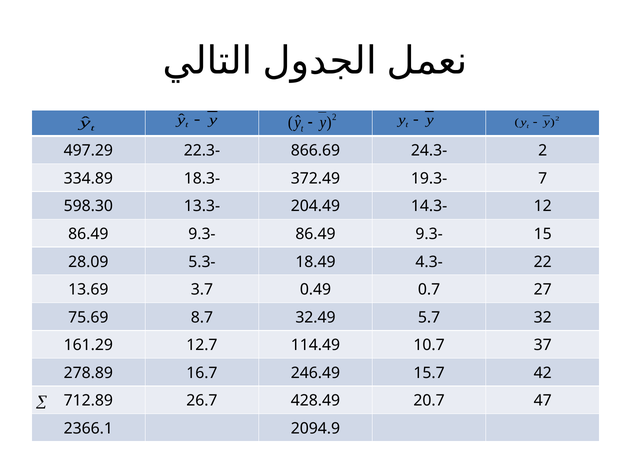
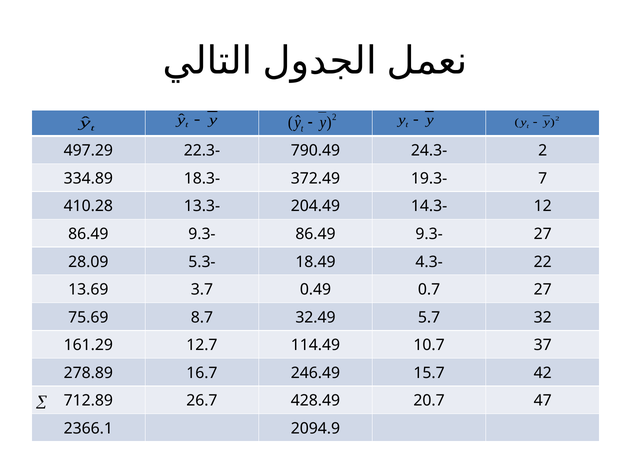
866.69: 866.69 -> 790.49
598.30: 598.30 -> 410.28
15 at (543, 234): 15 -> 27
